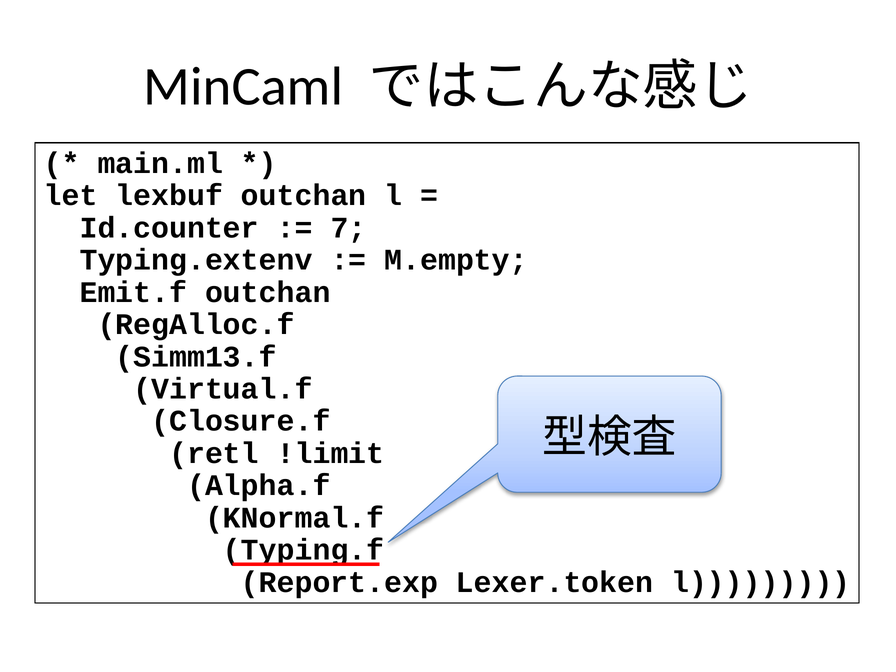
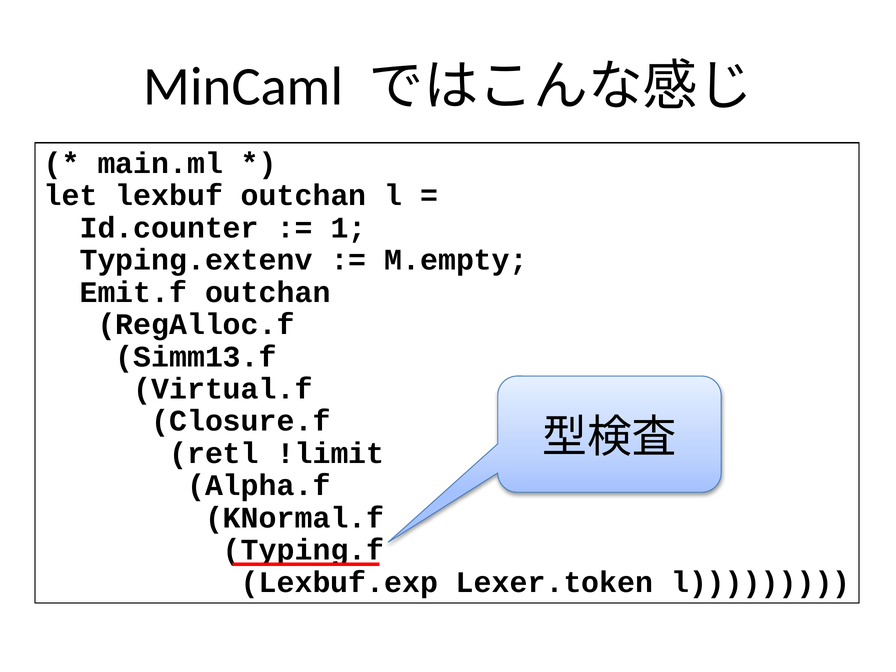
7: 7 -> 1
Report.exp: Report.exp -> Lexbuf.exp
